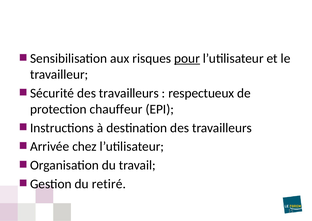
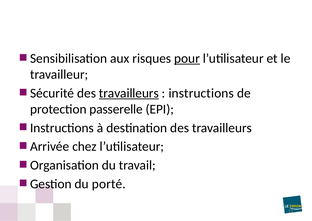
travailleurs at (129, 93) underline: none -> present
respectueux at (201, 93): respectueux -> instructions
chauffeur: chauffeur -> passerelle
retiré: retiré -> porté
